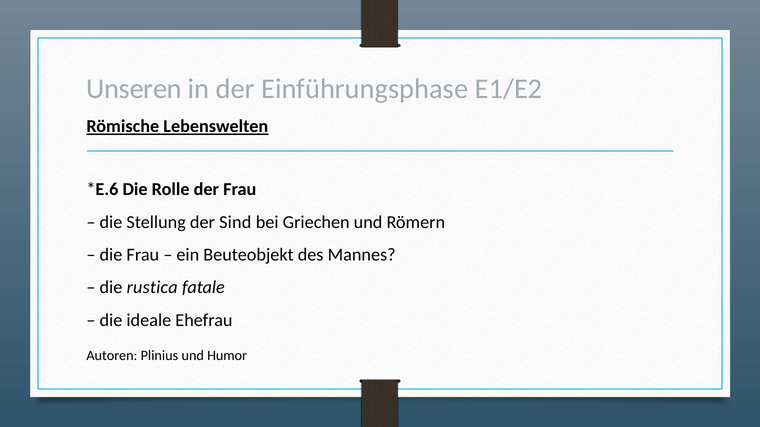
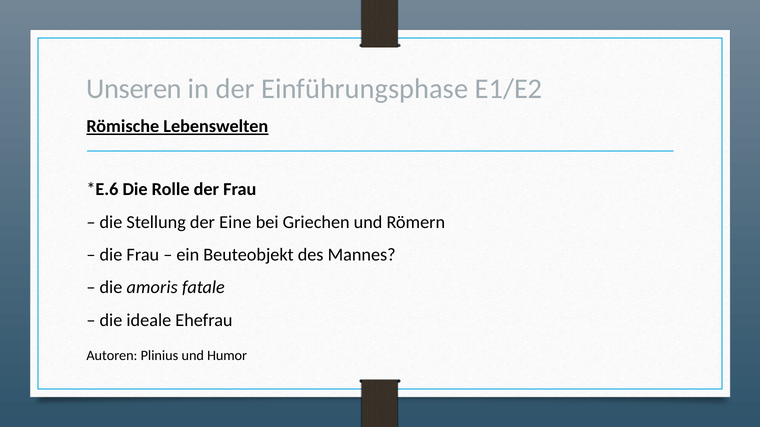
Sind: Sind -> Eine
rustica: rustica -> amoris
